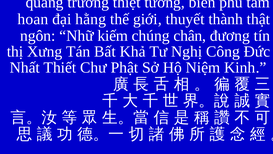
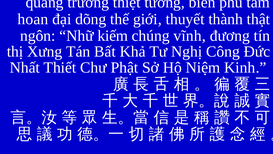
hằng: hằng -> dõng
chân: chân -> vĩnh
